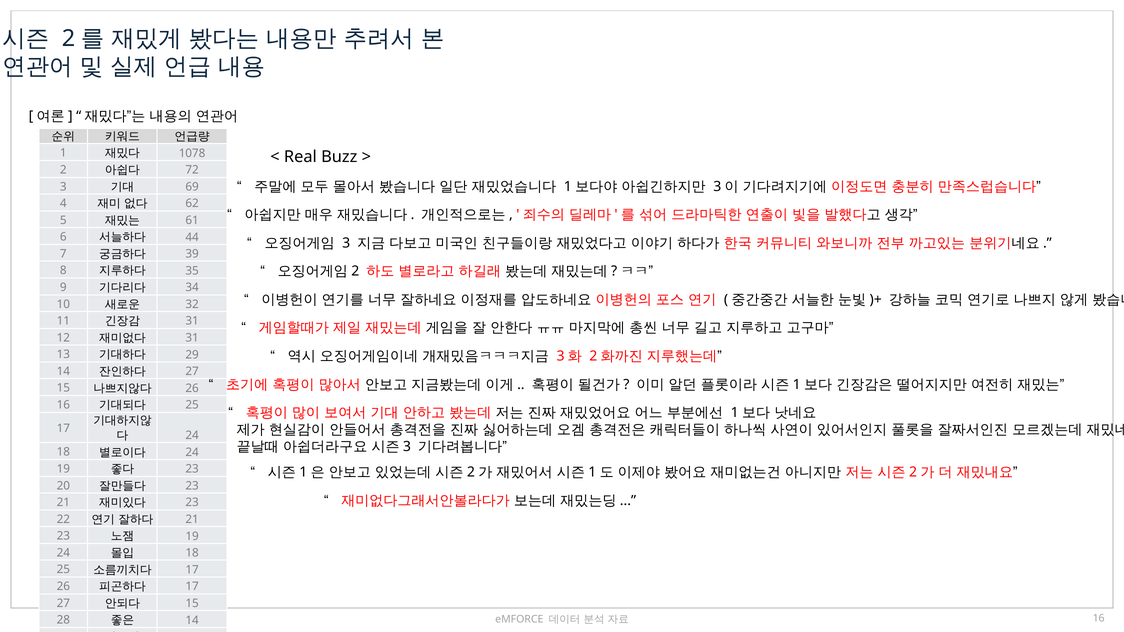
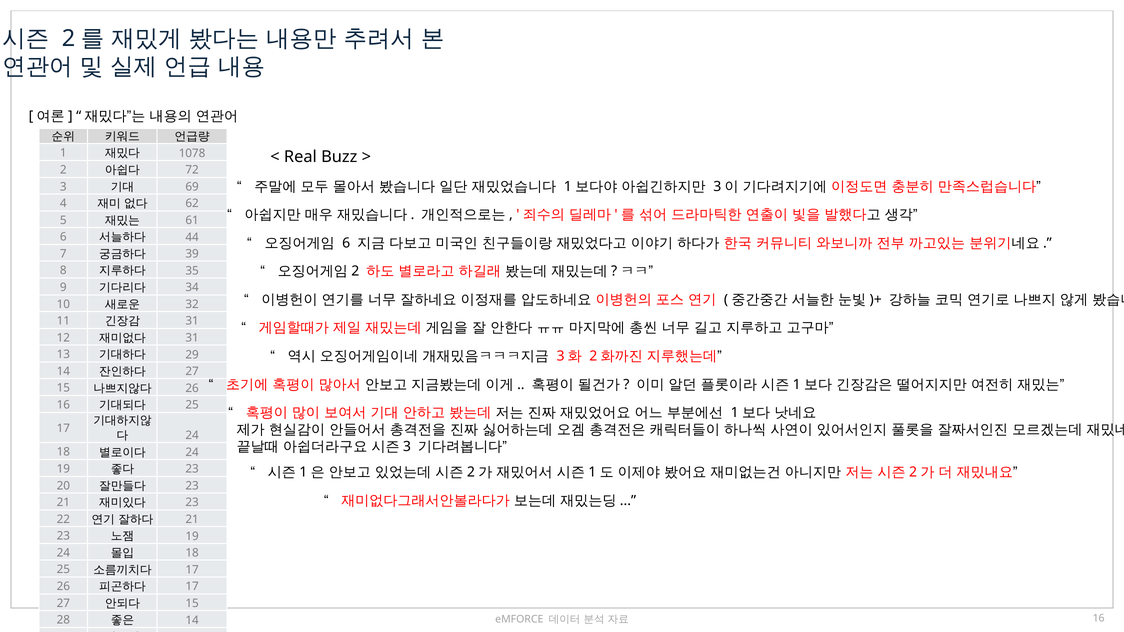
3 at (346, 243): 3 -> 6
